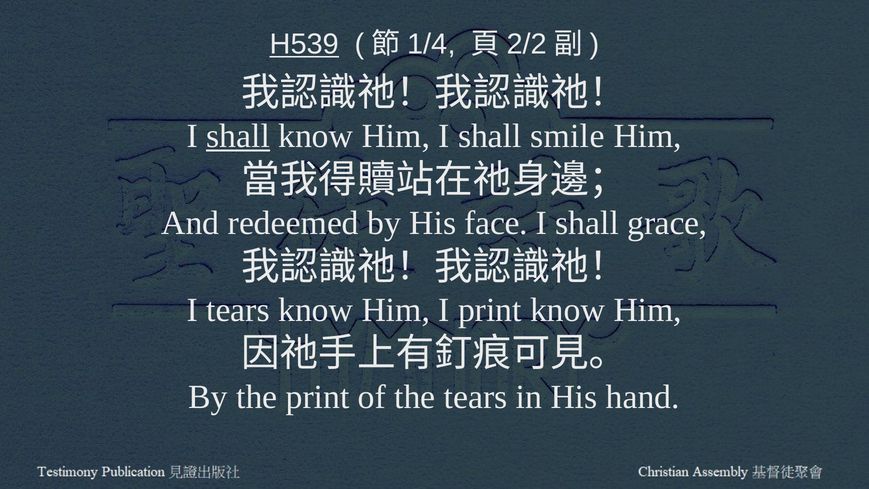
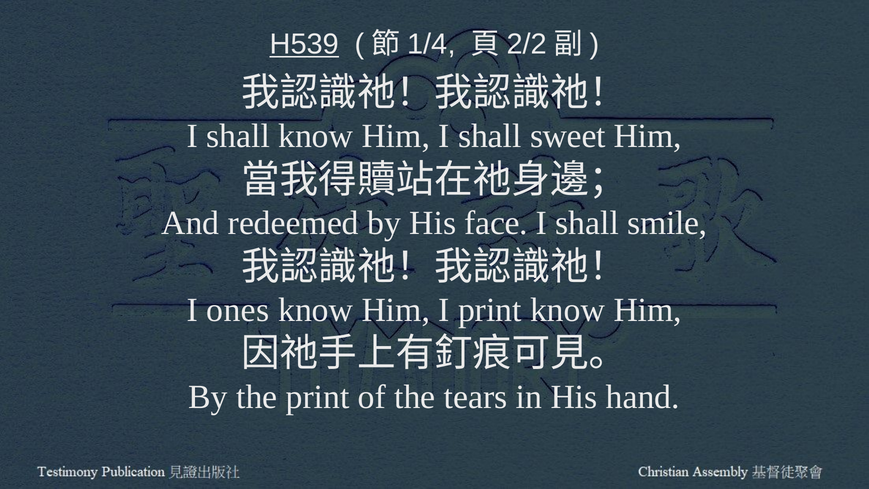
shall at (238, 136) underline: present -> none
smile: smile -> sweet
grace: grace -> smile
I tears: tears -> ones
